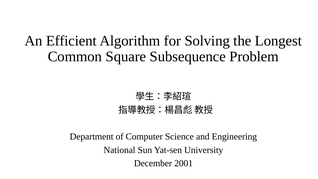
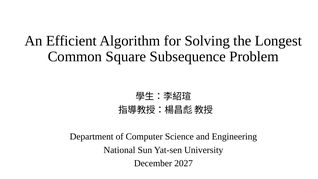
2001: 2001 -> 2027
